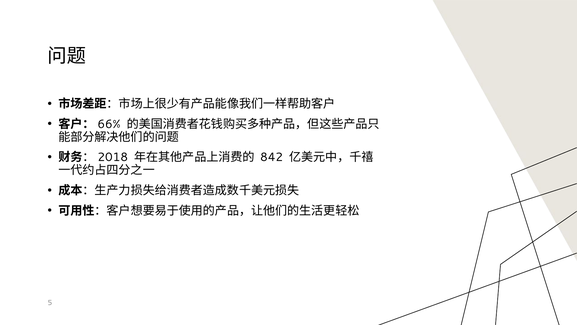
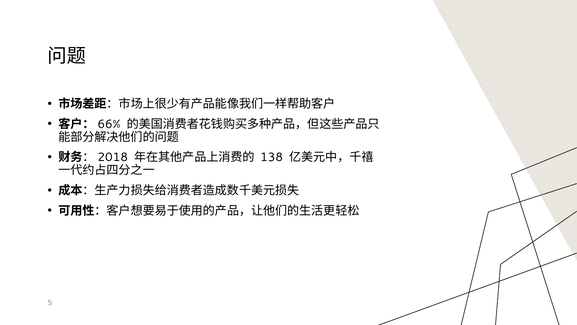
842: 842 -> 138
